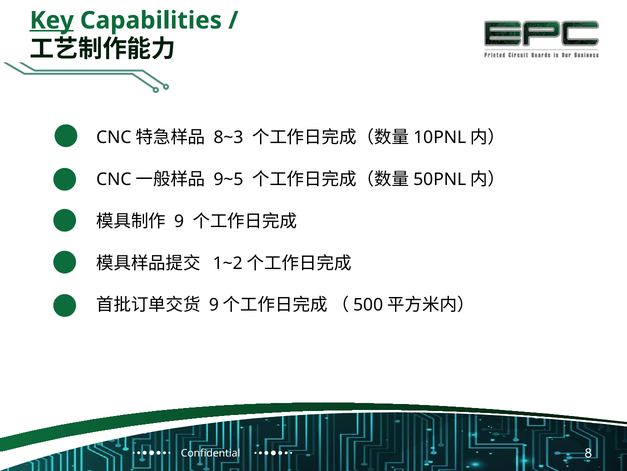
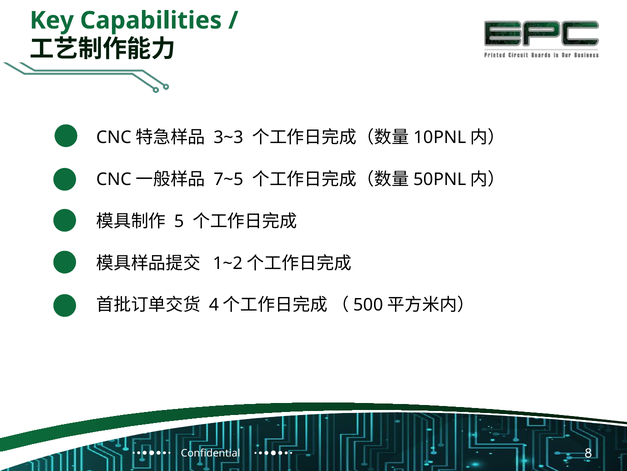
Key underline: present -> none
8~3: 8~3 -> 3~3
9~5: 9~5 -> 7~5
9 at (179, 221): 9 -> 5
9 at (214, 305): 9 -> 4
